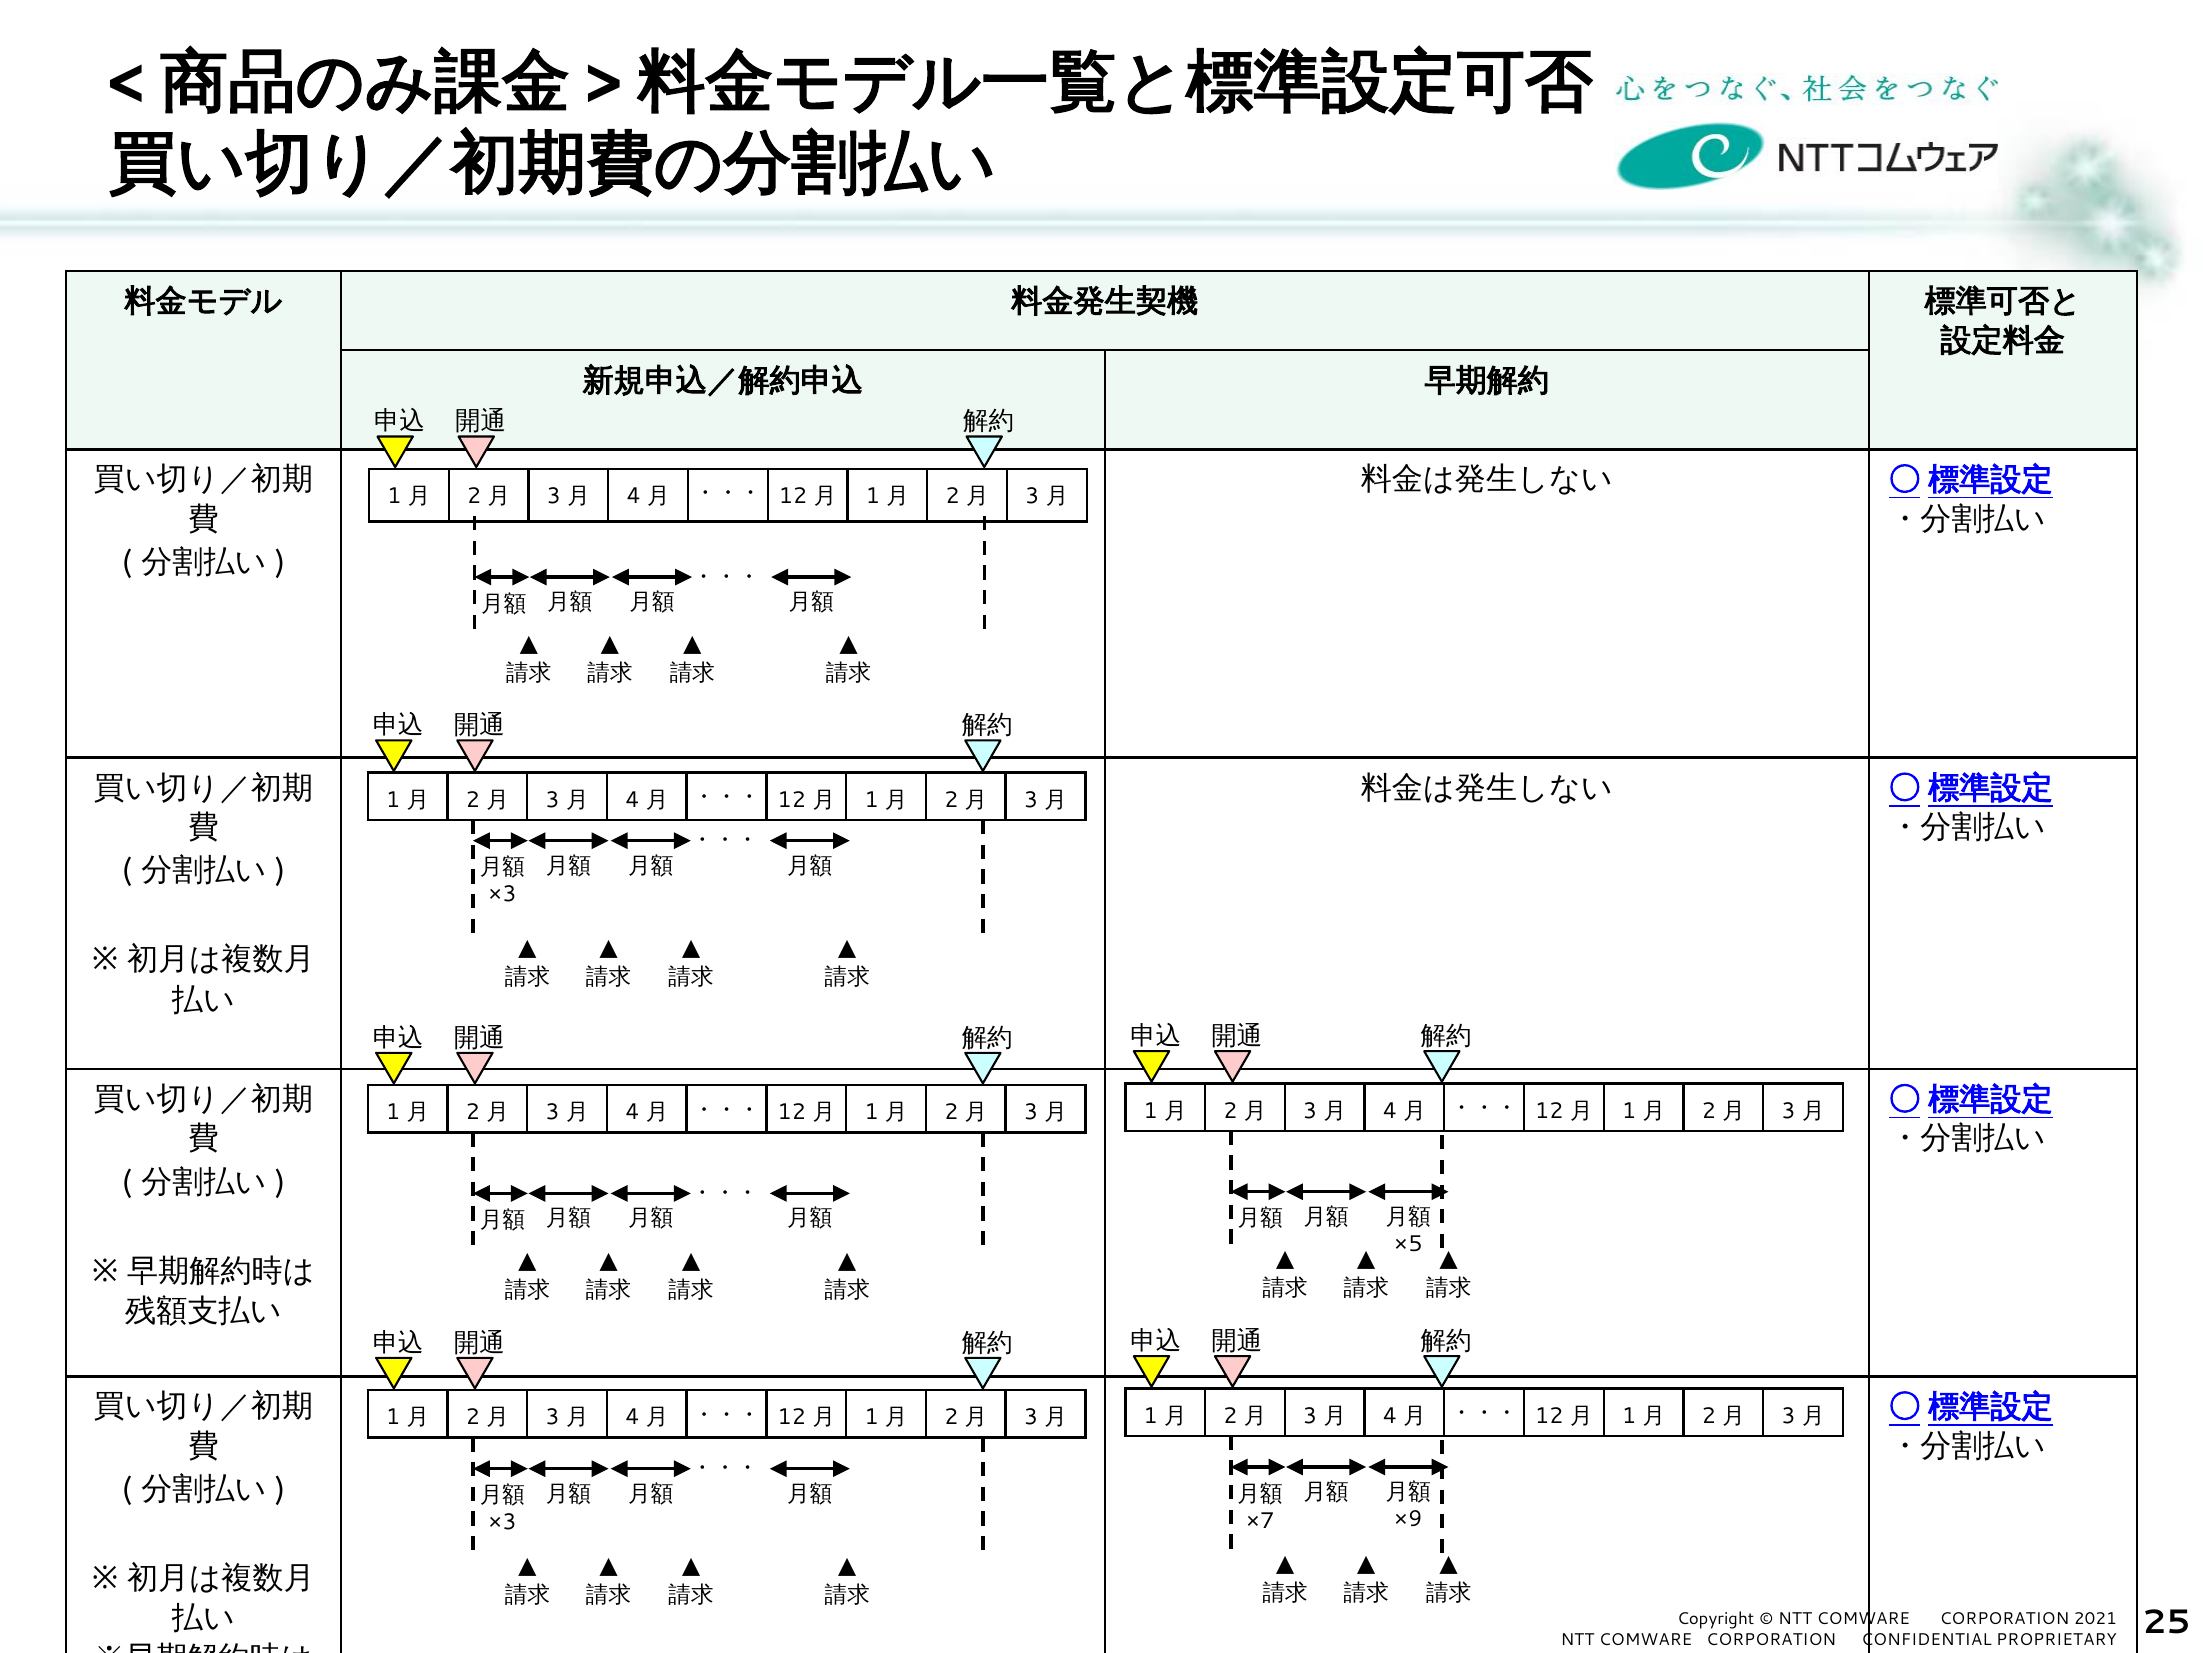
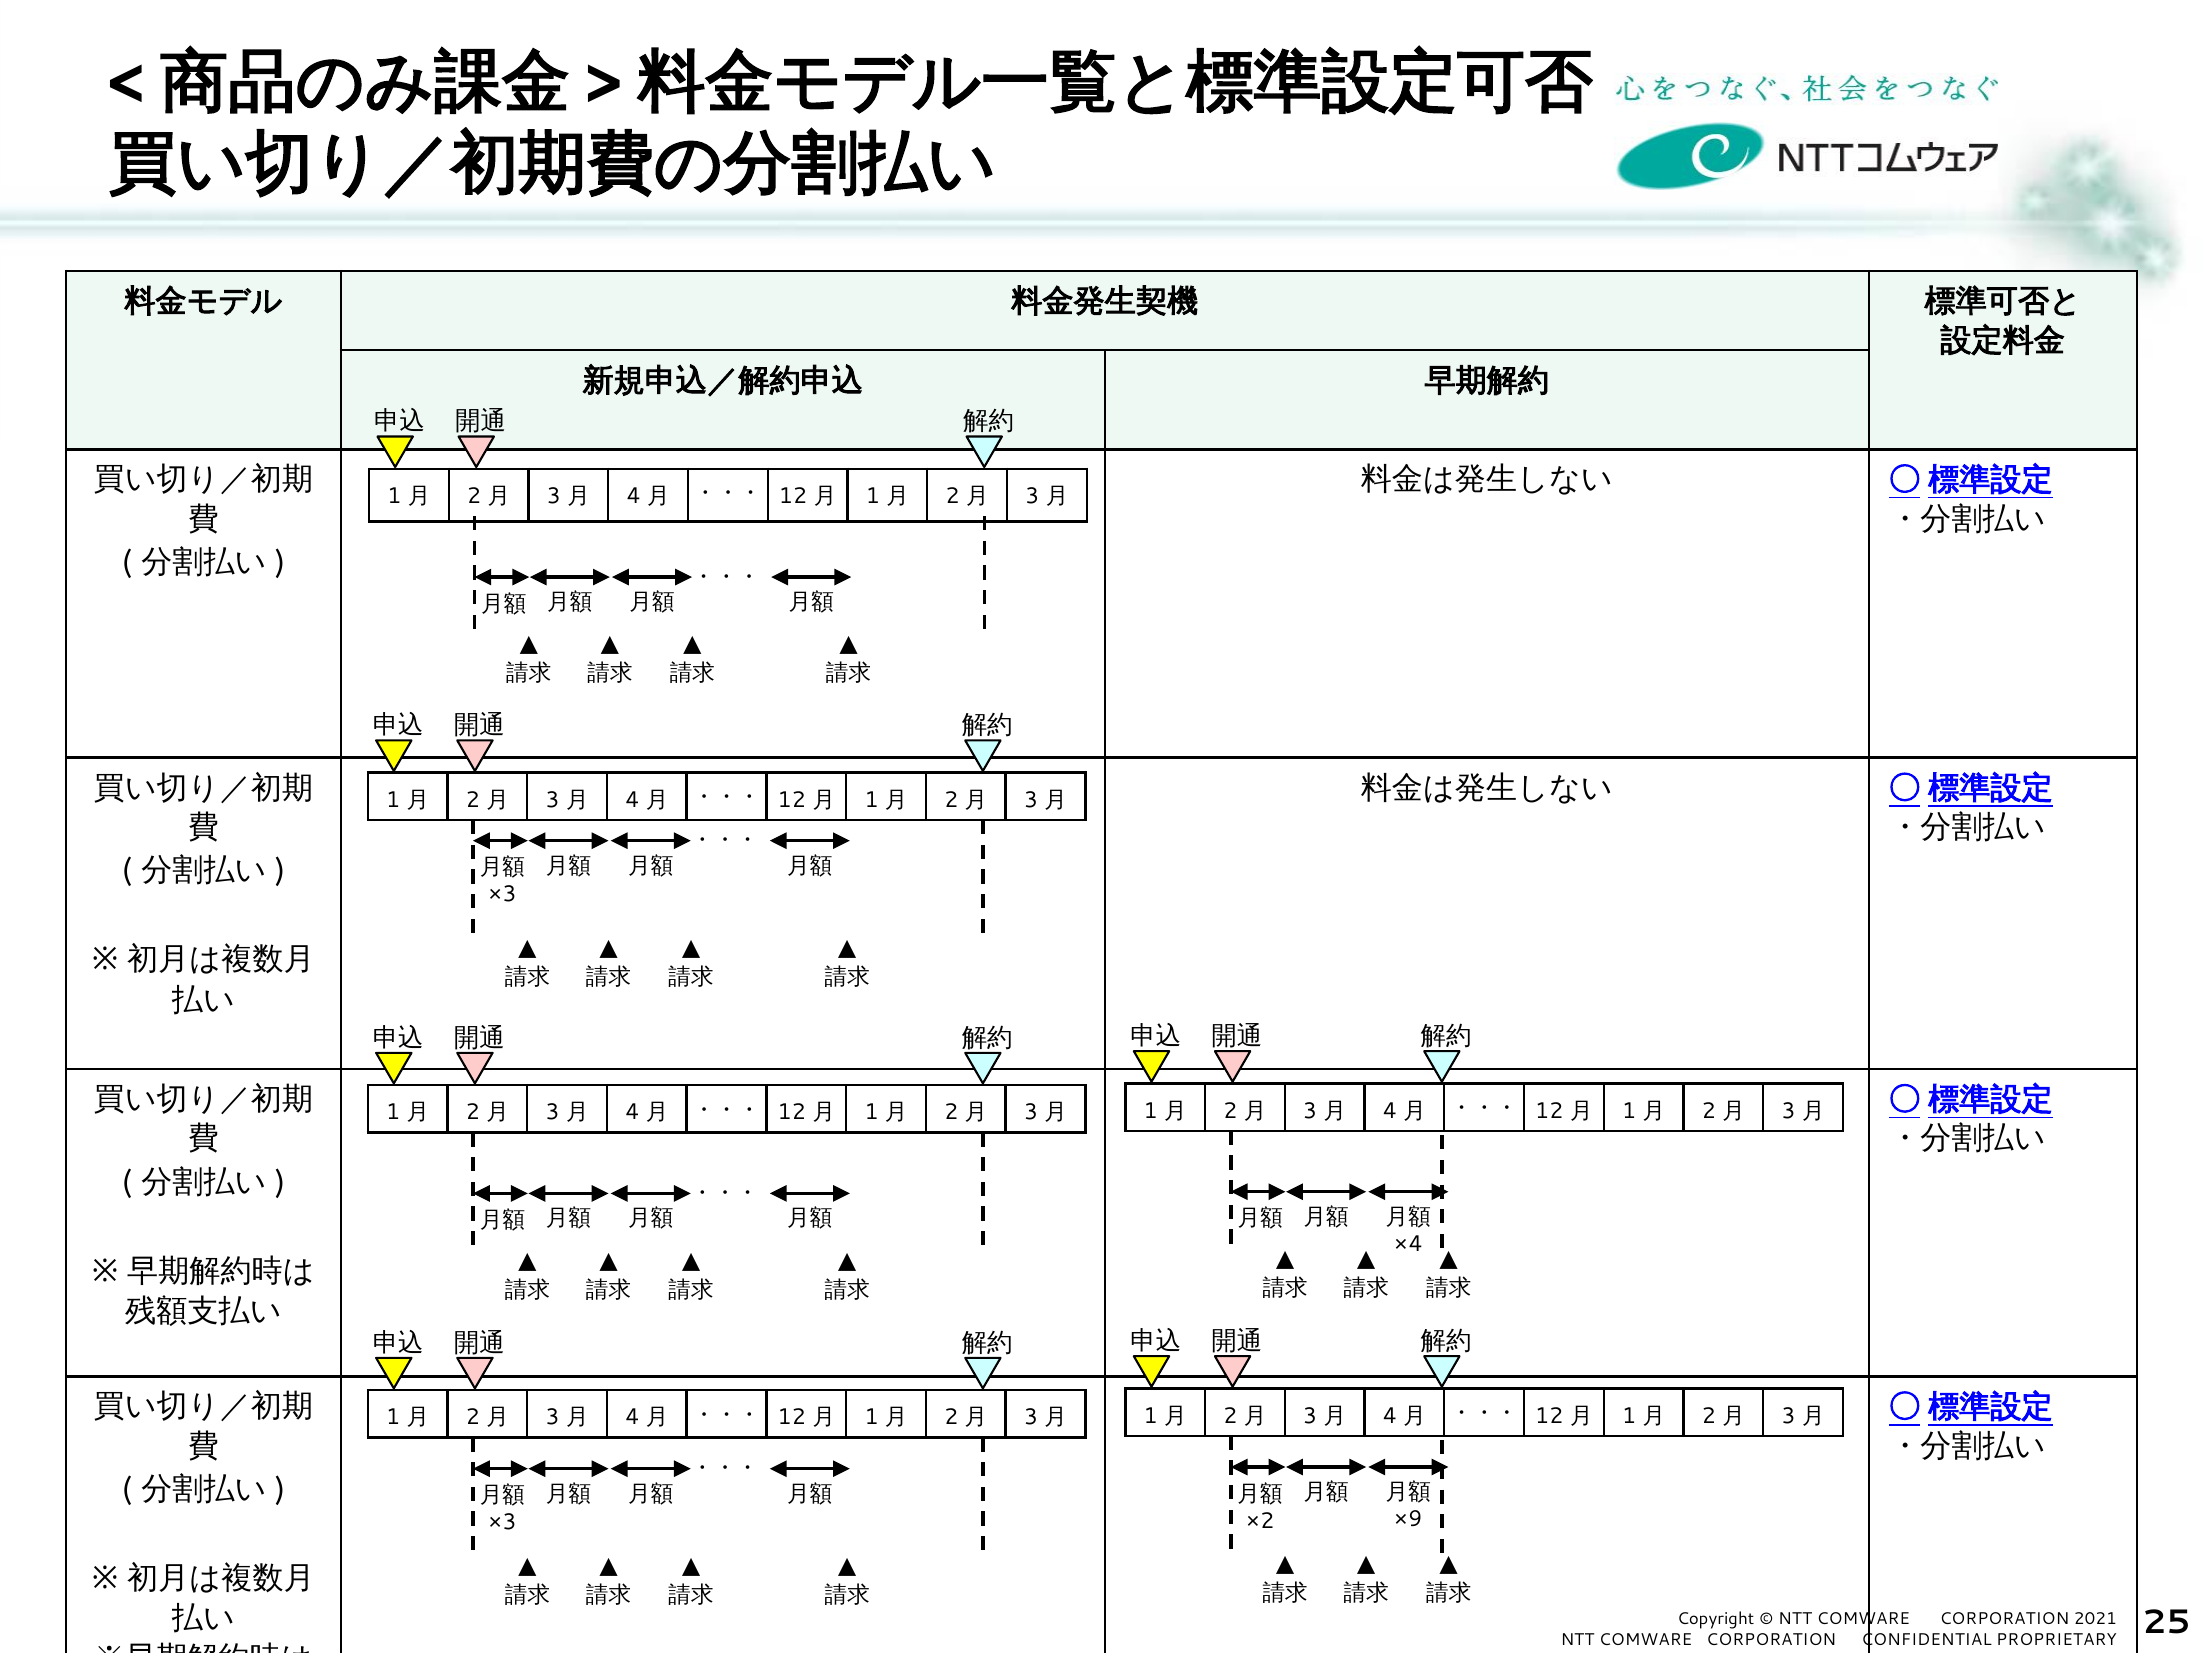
×5: ×5 -> ×4
×7: ×7 -> ×2
